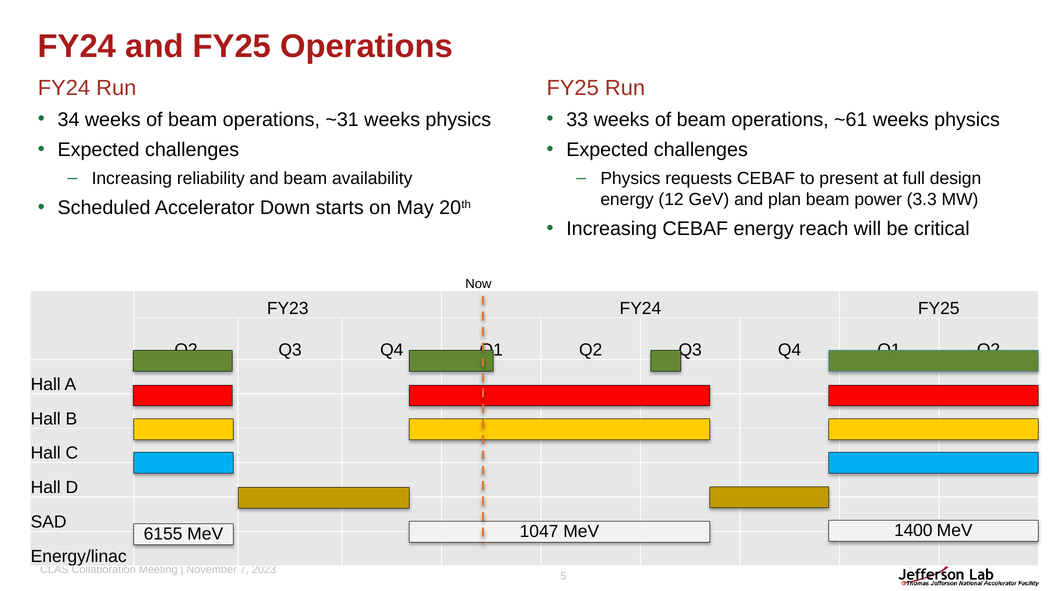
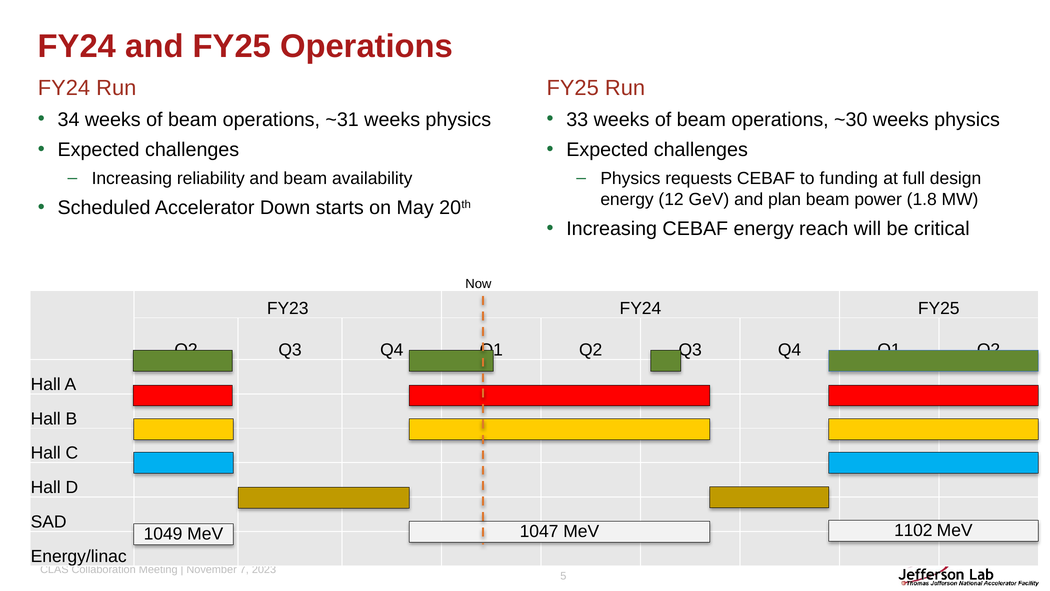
~61: ~61 -> ~30
present: present -> funding
3.3: 3.3 -> 1.8
6155: 6155 -> 1049
1400: 1400 -> 1102
